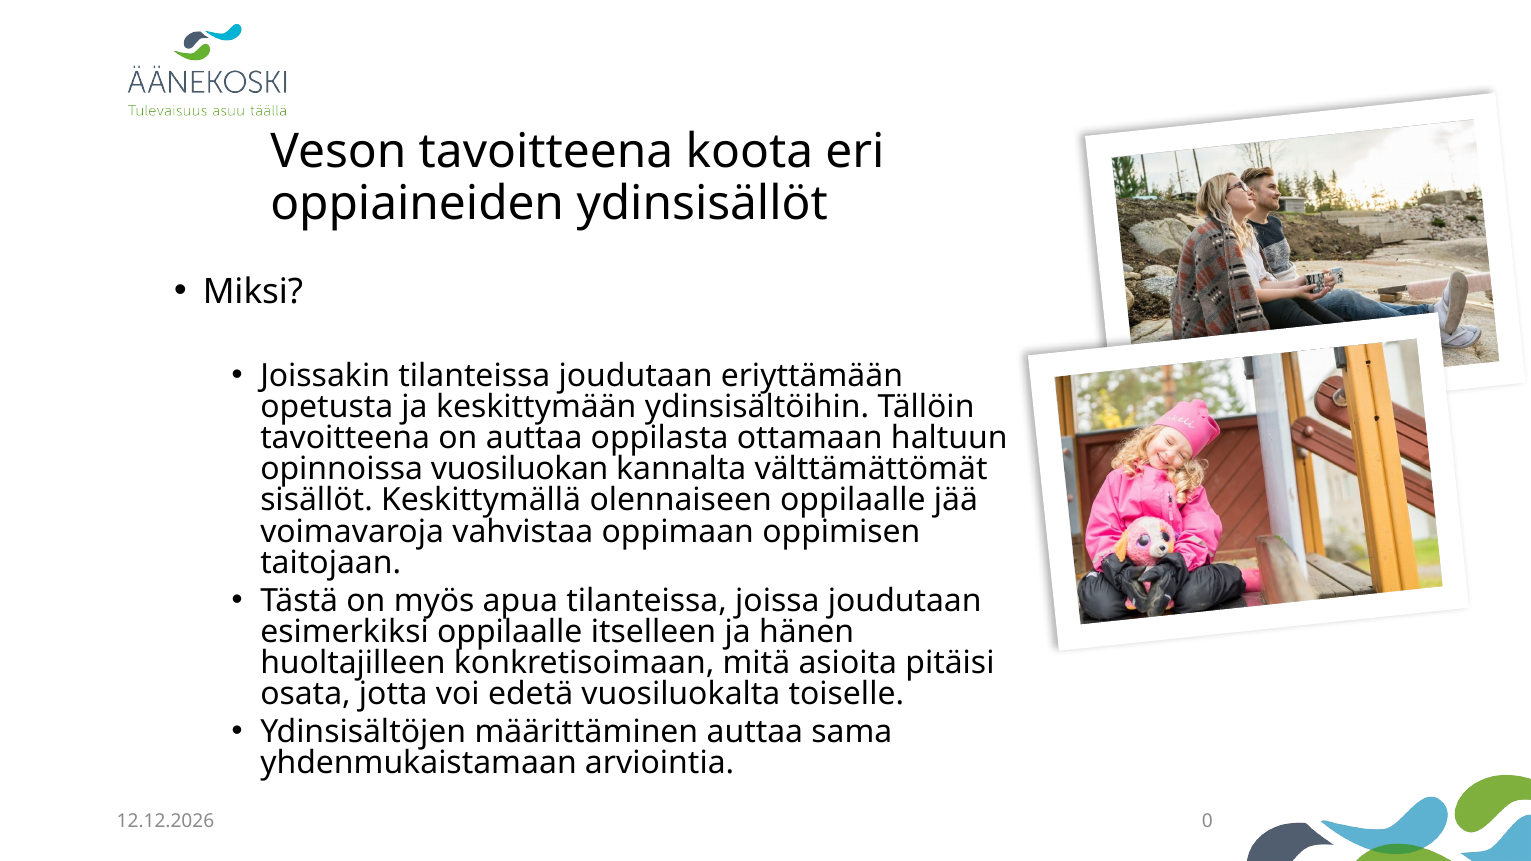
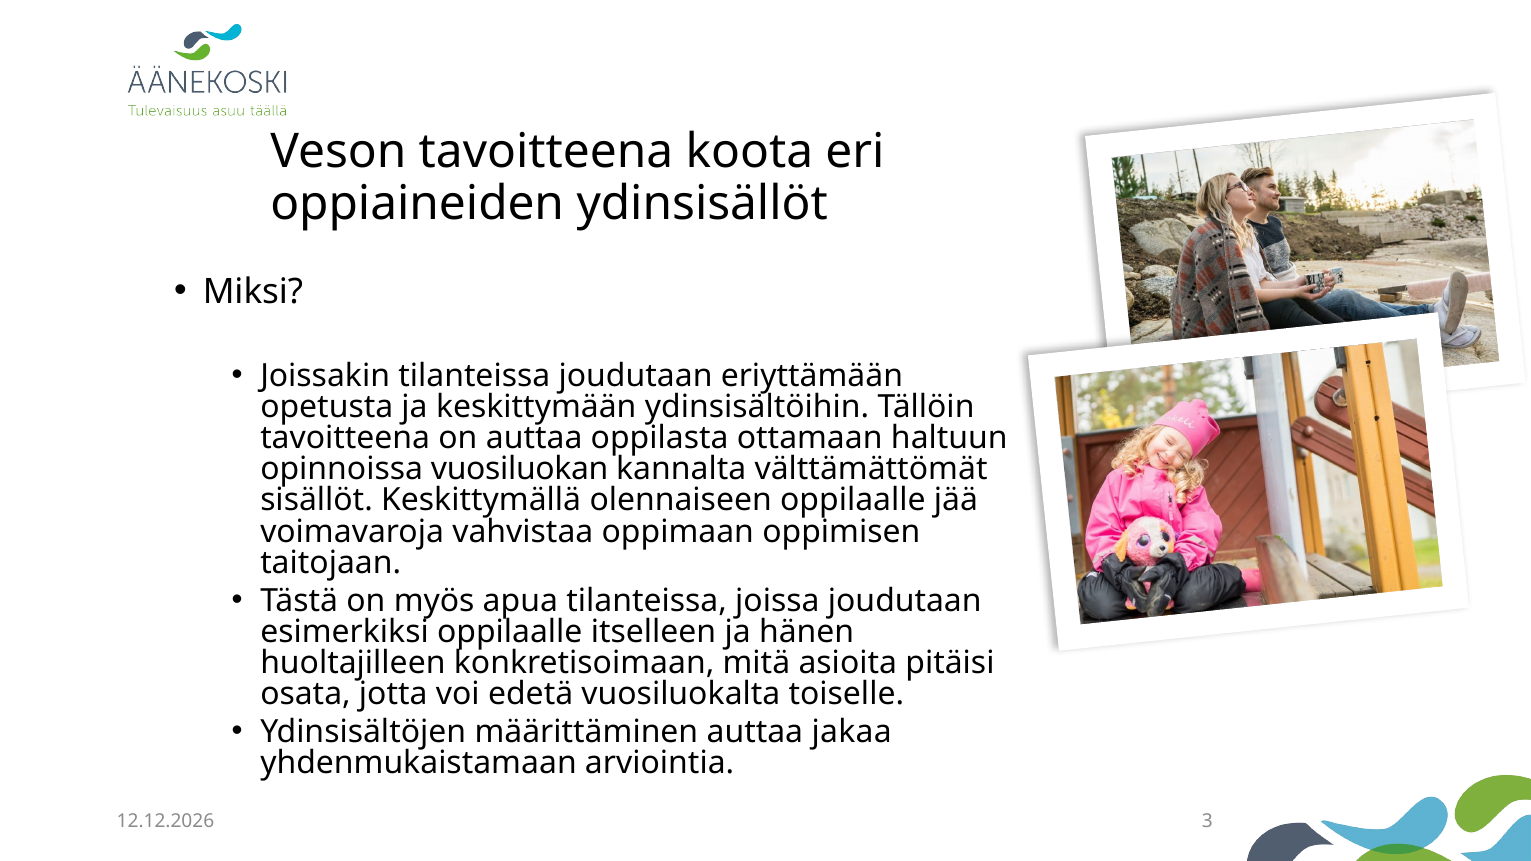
sama: sama -> jakaa
0: 0 -> 3
